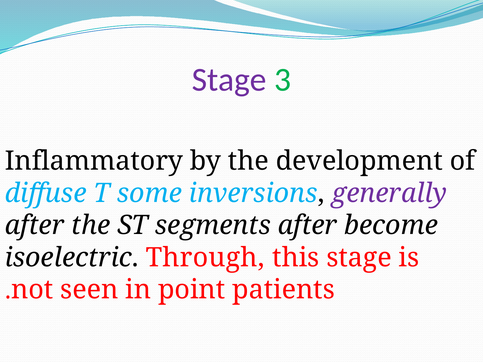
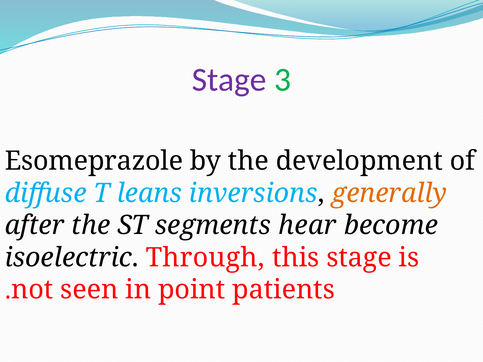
Inflammatory: Inflammatory -> Esomeprazole
some: some -> leans
generally colour: purple -> orange
segments after: after -> hear
